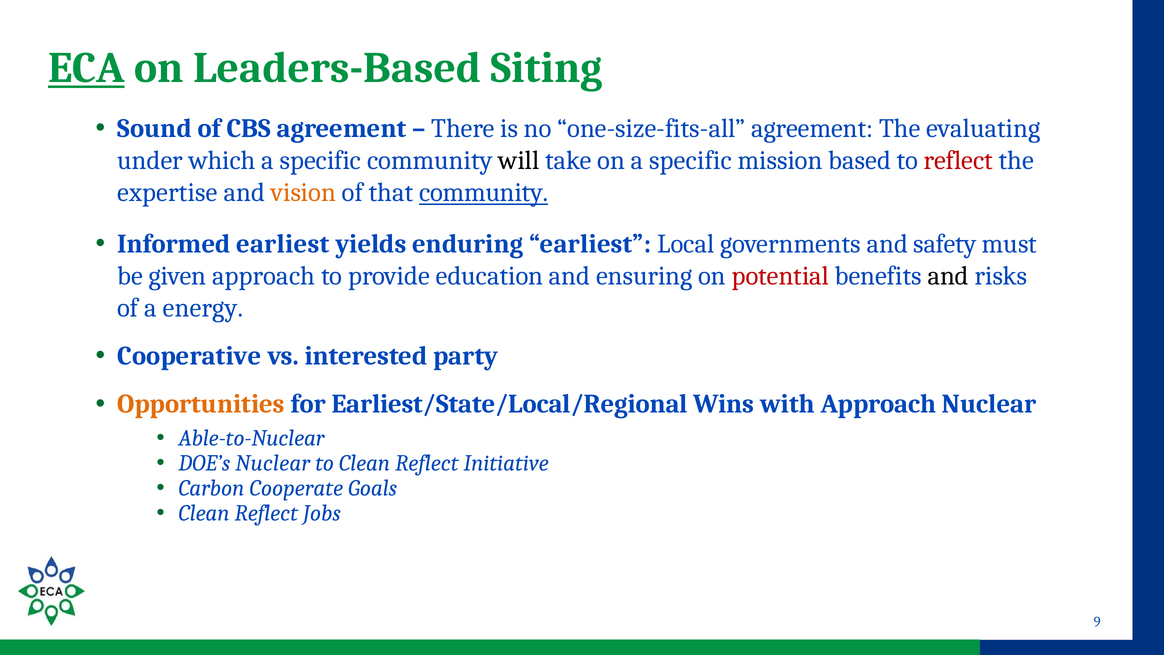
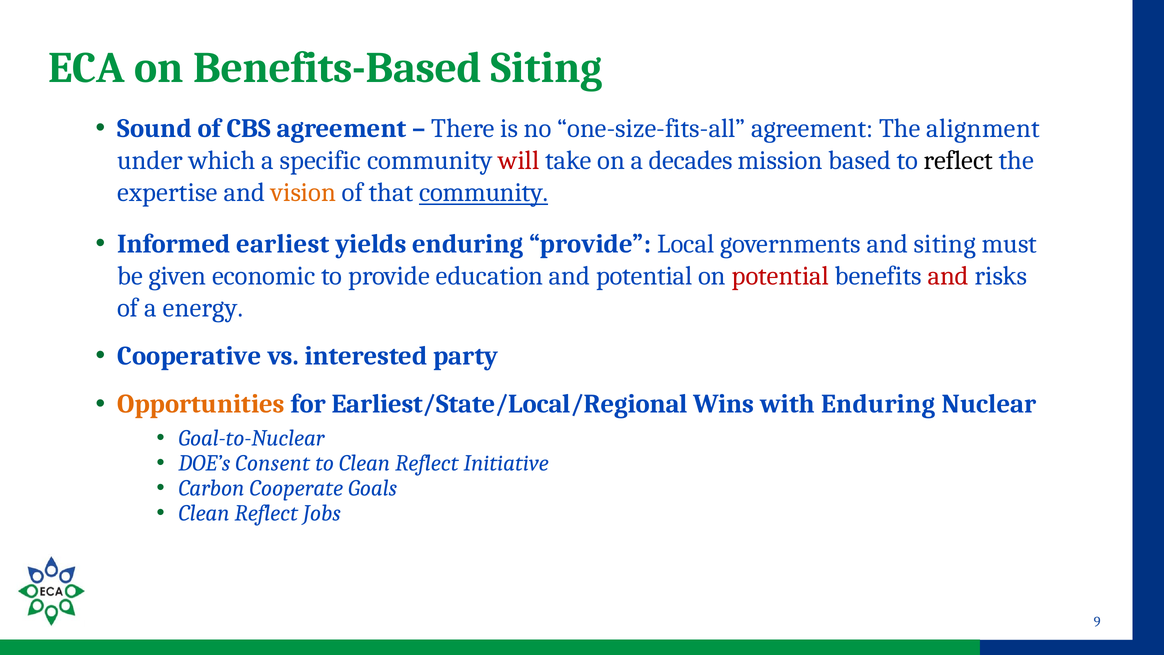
ECA underline: present -> none
Leaders-Based: Leaders-Based -> Benefits-Based
evaluating: evaluating -> alignment
will colour: black -> red
on a specific: specific -> decades
reflect at (958, 161) colour: red -> black
enduring earliest: earliest -> provide
and safety: safety -> siting
given approach: approach -> economic
and ensuring: ensuring -> potential
and at (948, 276) colour: black -> red
with Approach: Approach -> Enduring
Able-to-Nuclear: Able-to-Nuclear -> Goal-to-Nuclear
DOE’s Nuclear: Nuclear -> Consent
